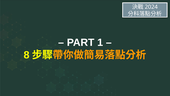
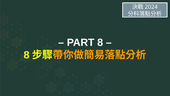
PART 1: 1 -> 8
